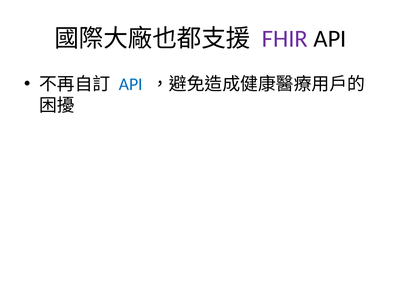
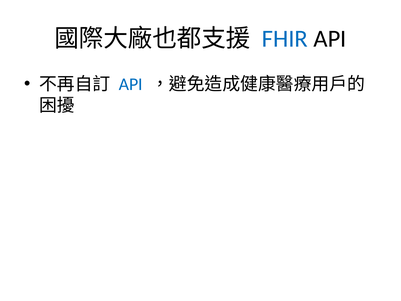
FHIR colour: purple -> blue
